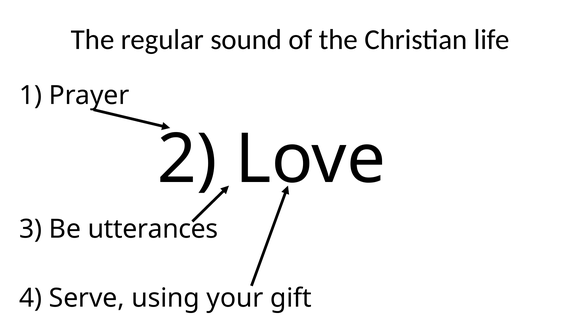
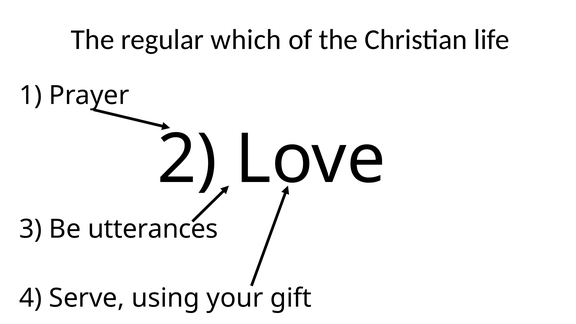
sound: sound -> which
